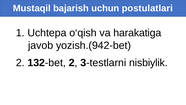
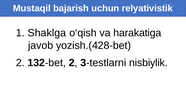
postulatlari: postulatlari -> relyativistik
Uchtepa: Uchtepa -> Shaklga
yozish.(942-bet: yozish.(942-bet -> yozish.(428-bet
